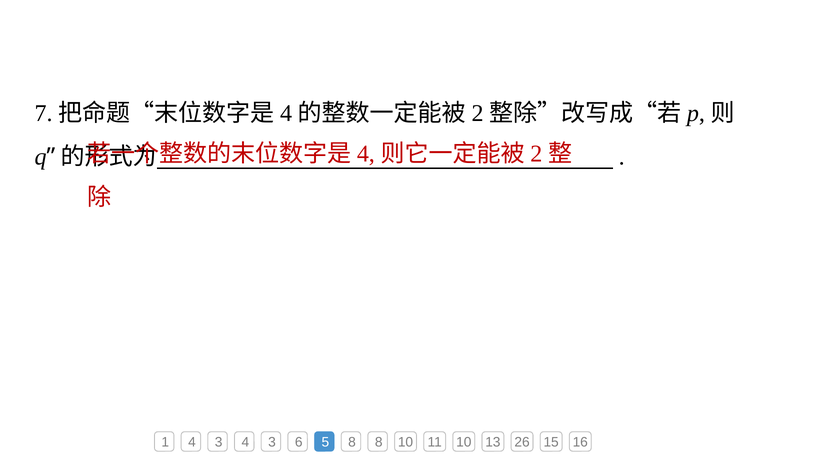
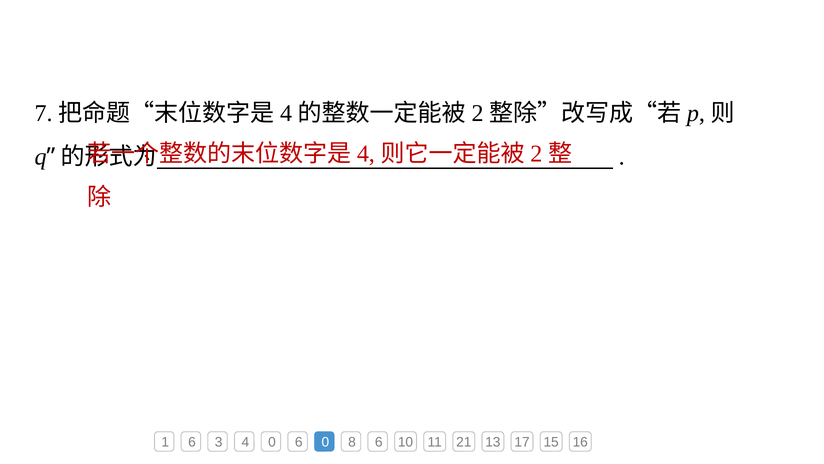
1 4: 4 -> 6
3 4 3: 3 -> 0
6 5: 5 -> 0
8 8: 8 -> 6
11 10: 10 -> 21
26: 26 -> 17
